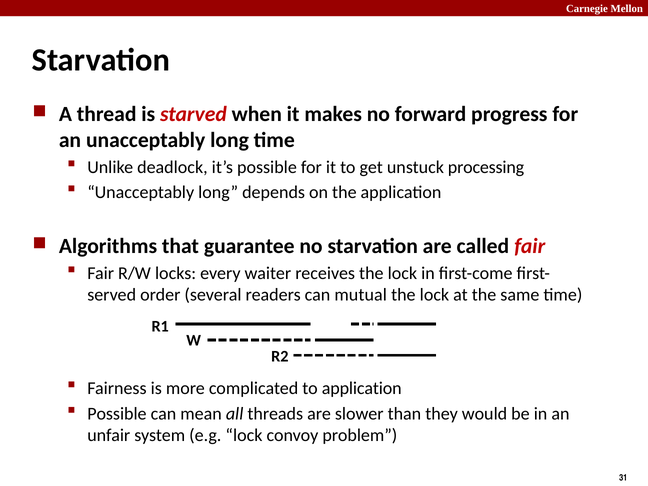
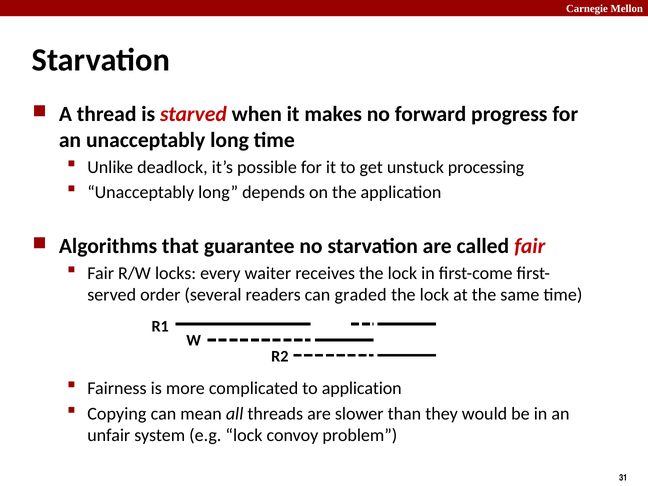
mutual: mutual -> graded
Possible at (117, 414): Possible -> Copying
